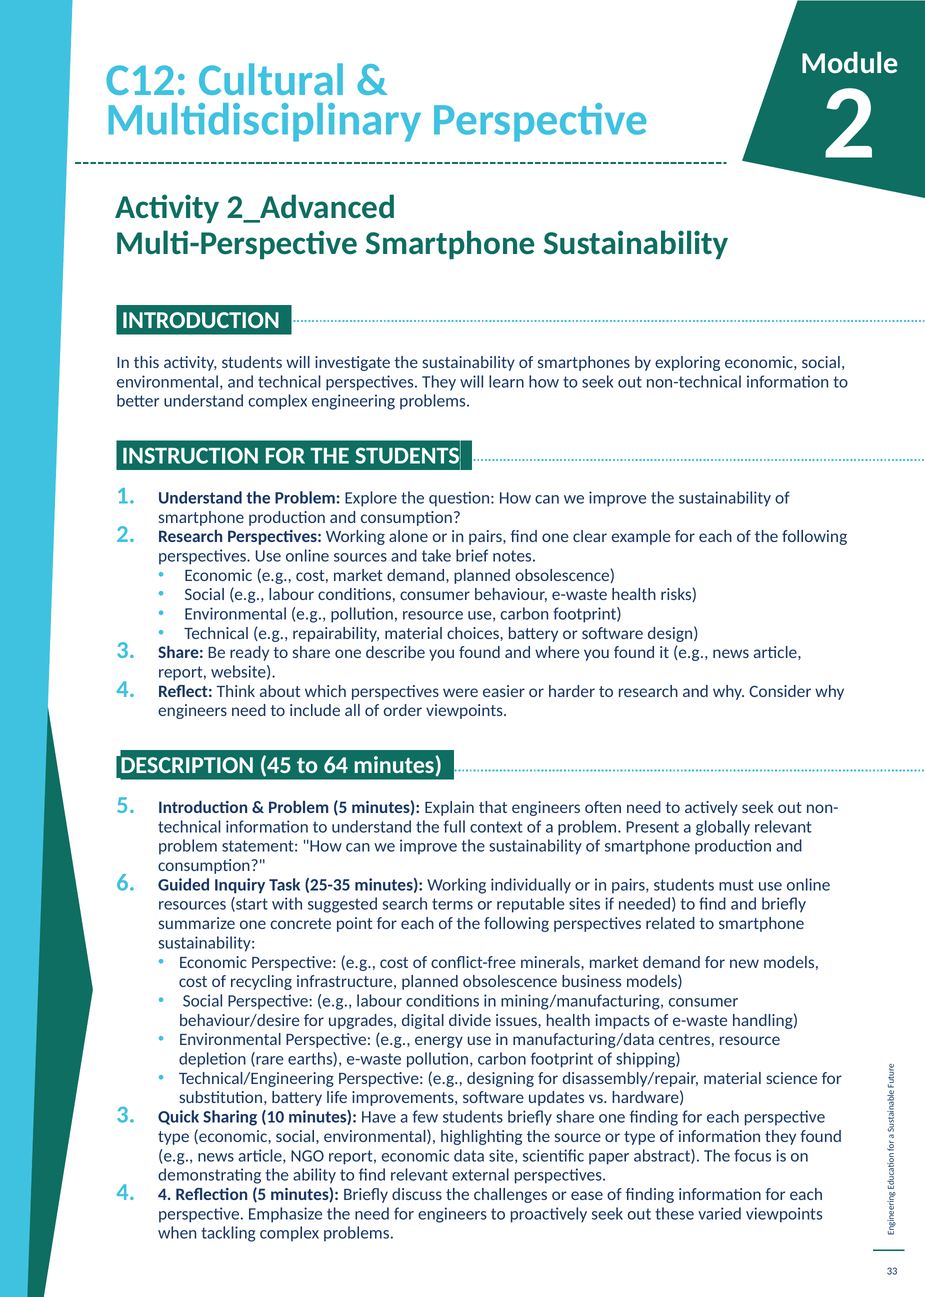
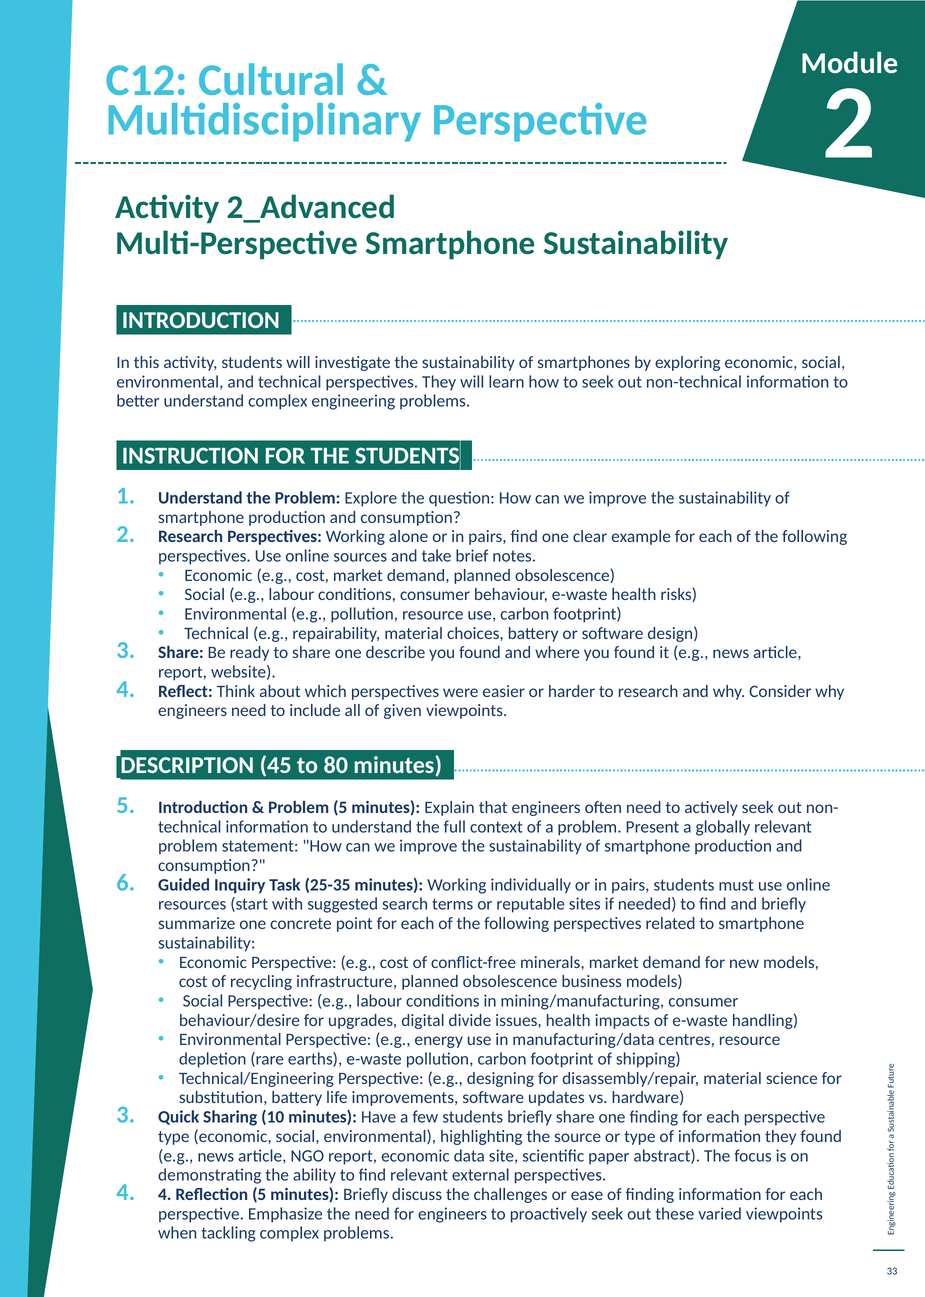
order: order -> given
64: 64 -> 80
